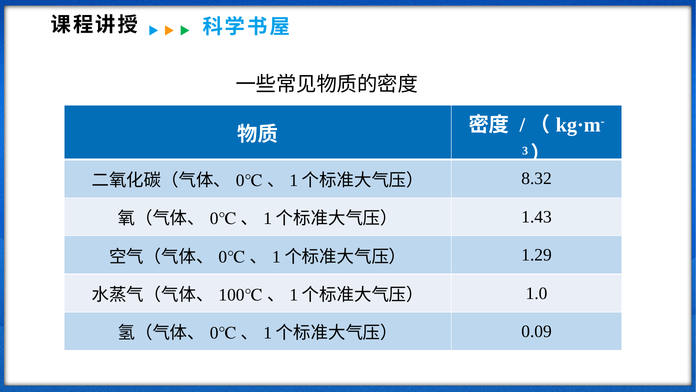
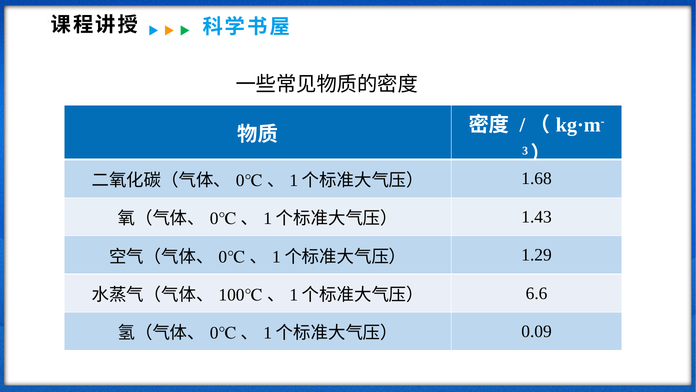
8.32: 8.32 -> 1.68
1.0: 1.0 -> 6.6
